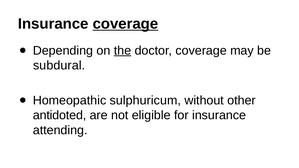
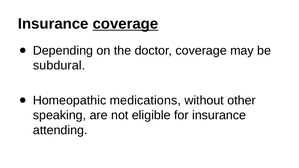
the underline: present -> none
sulphuricum: sulphuricum -> medications
antidoted: antidoted -> speaking
